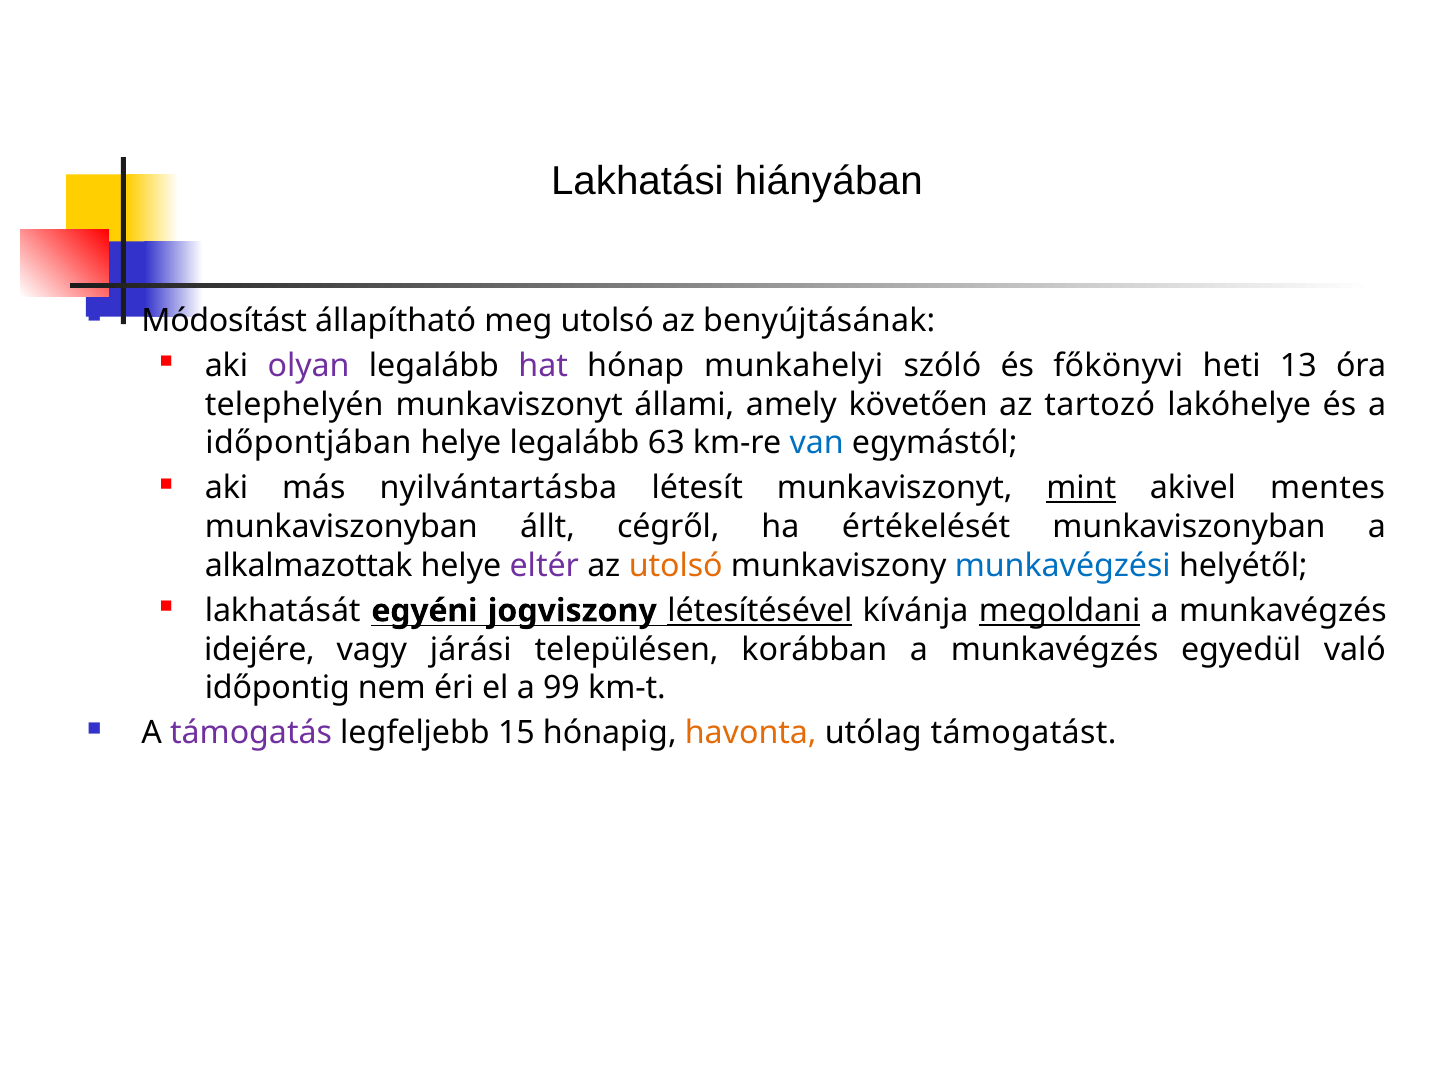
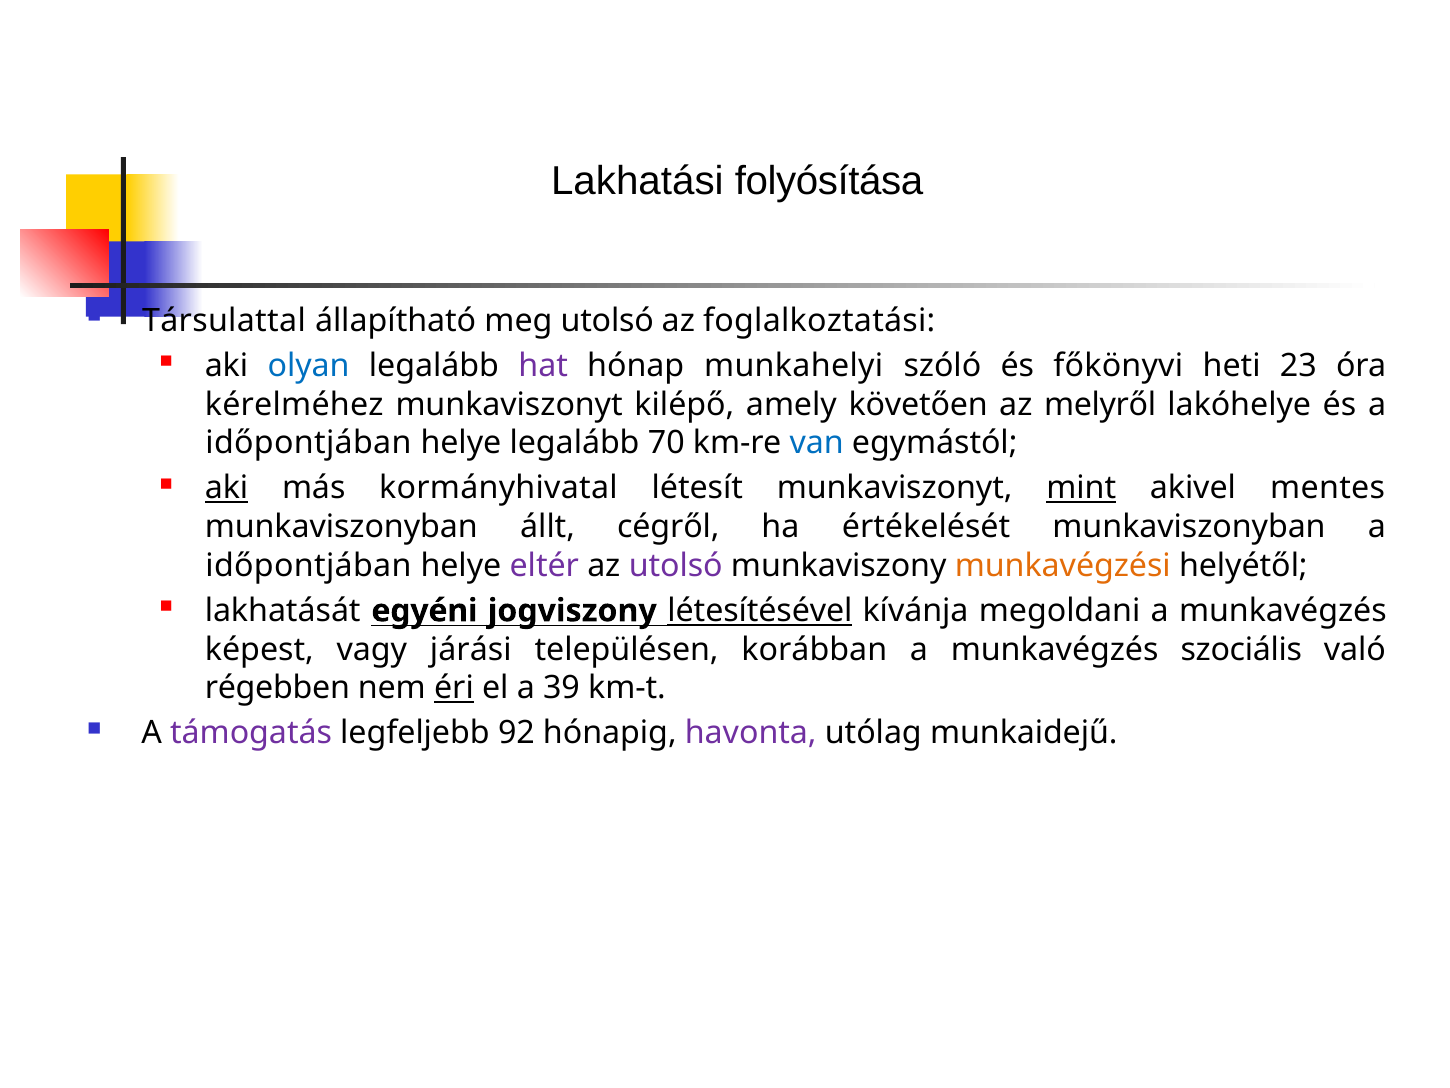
hiányában: hiányában -> folyósítása
Módosítást: Módosítást -> Társulattal
benyújtásának: benyújtásának -> foglalkoztatási
olyan colour: purple -> blue
13: 13 -> 23
telephelyén: telephelyén -> kérelméhez
állami: állami -> kilépő
tartozó: tartozó -> melyről
63: 63 -> 70
aki at (227, 488) underline: none -> present
nyilvántartásba: nyilvántartásba -> kormányhivatal
alkalmazottak at (309, 565): alkalmazottak -> időpontjában
utolsó at (676, 565) colour: orange -> purple
munkavégzési colour: blue -> orange
megoldani underline: present -> none
idejére: idejére -> képest
egyedül: egyedül -> szociális
időpontig: időpontig -> régebben
éri underline: none -> present
99: 99 -> 39
15: 15 -> 92
havonta colour: orange -> purple
támogatást: támogatást -> munkaidejű
